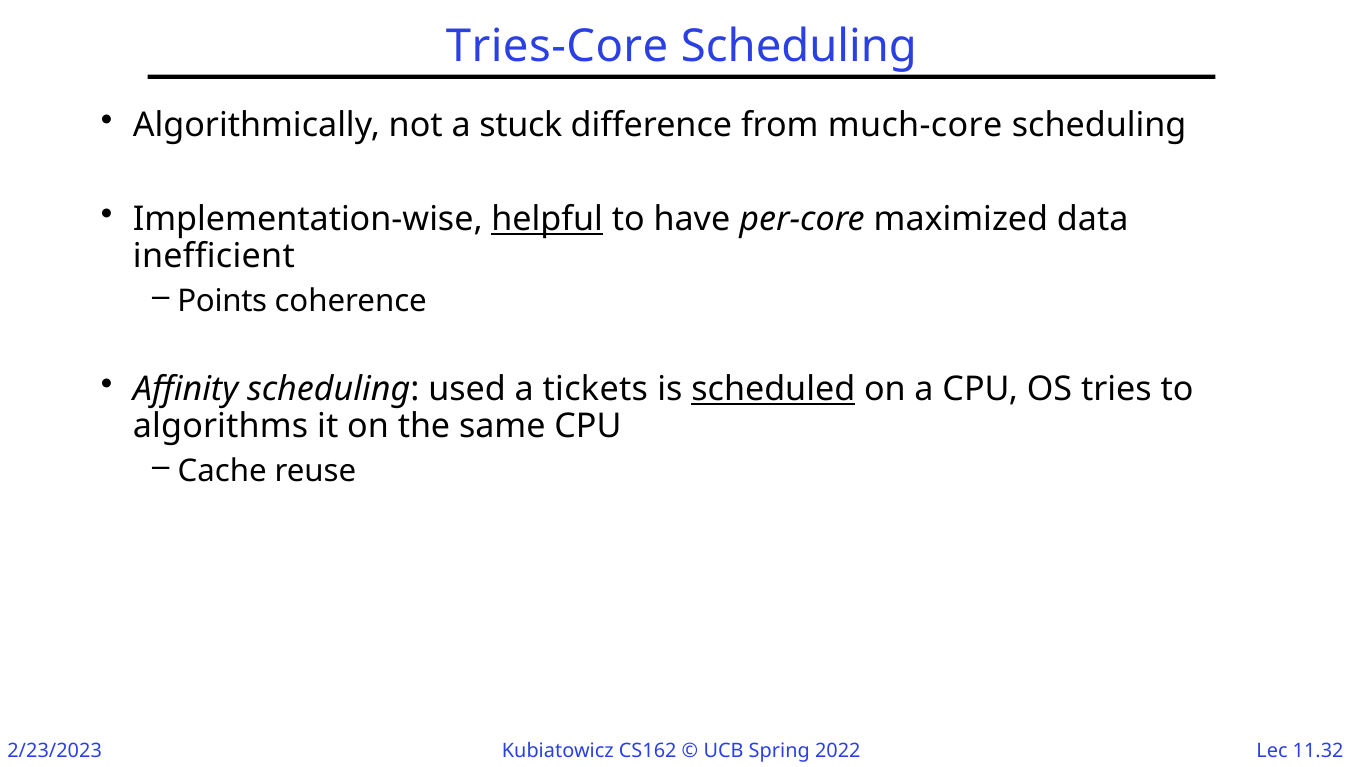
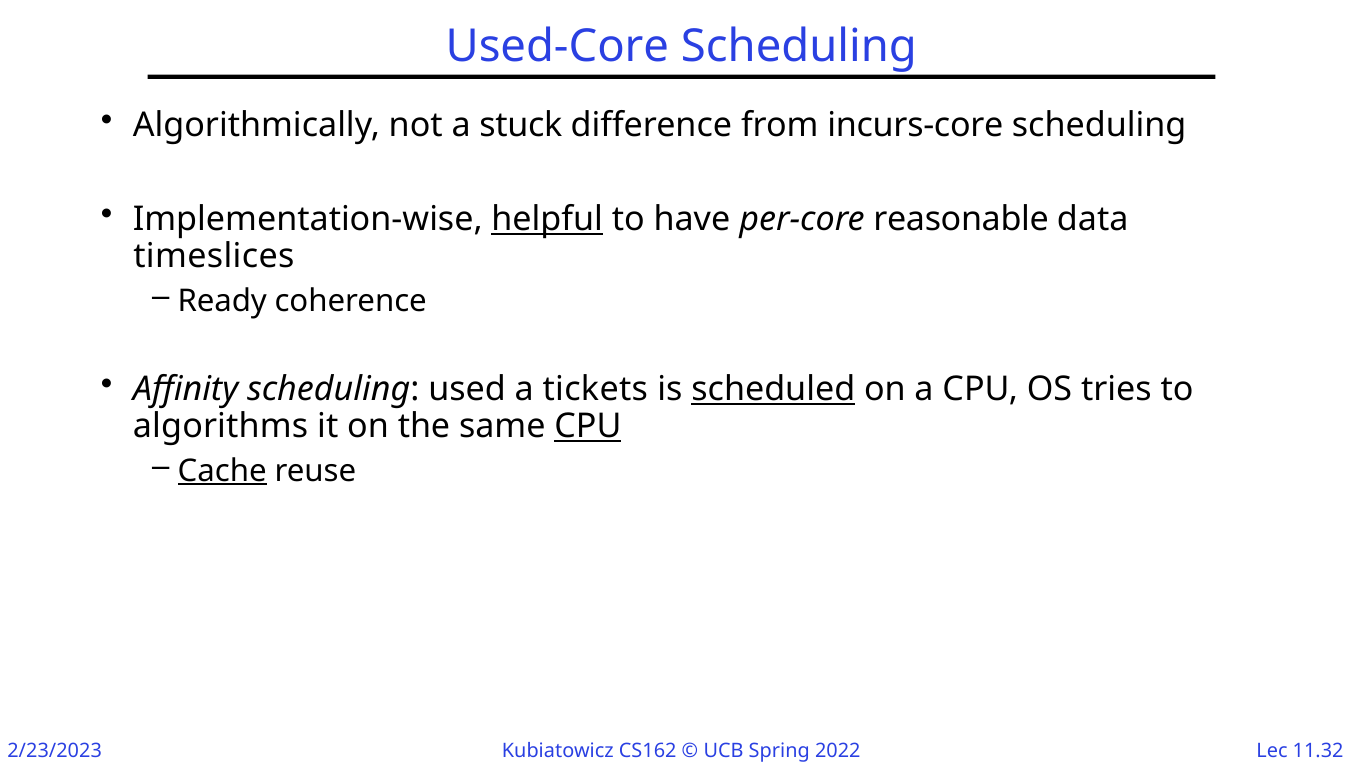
Tries-Core: Tries-Core -> Used-Core
much-core: much-core -> incurs-core
maximized: maximized -> reasonable
inefficient: inefficient -> timeslices
Points: Points -> Ready
CPU at (588, 426) underline: none -> present
Cache underline: none -> present
